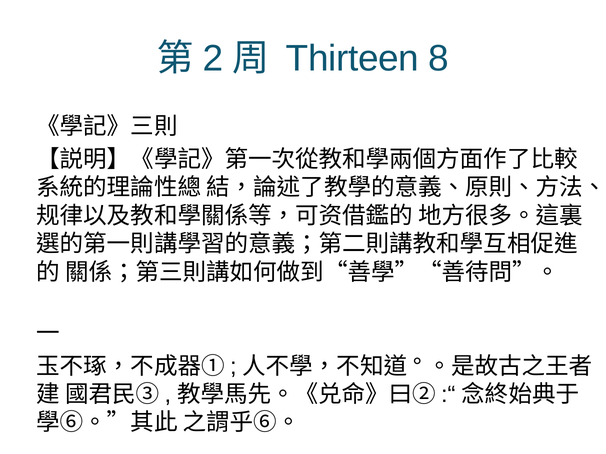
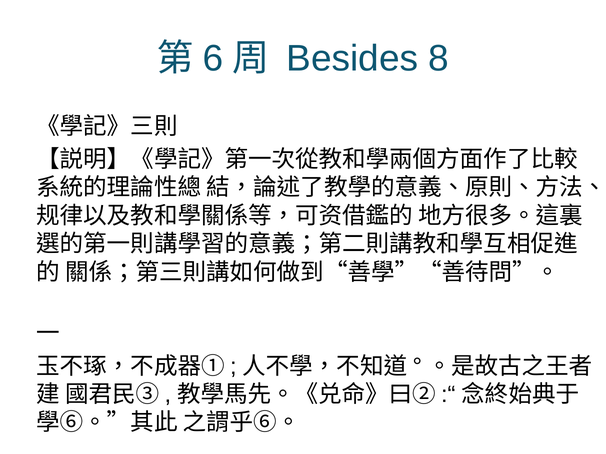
2: 2 -> 6
Thirteen: Thirteen -> Besides
